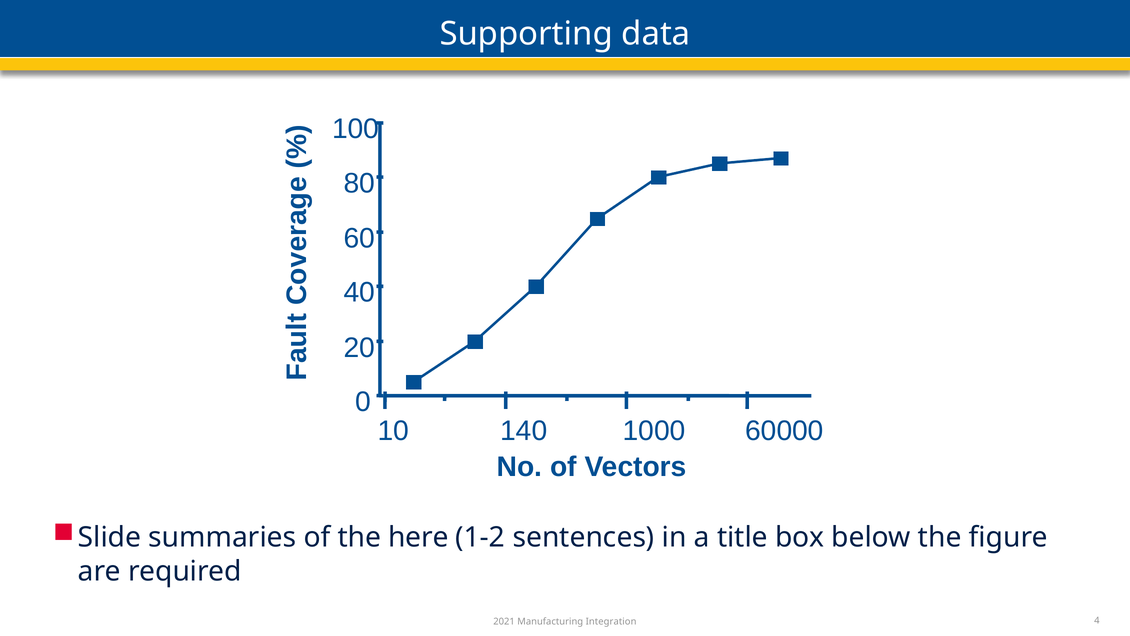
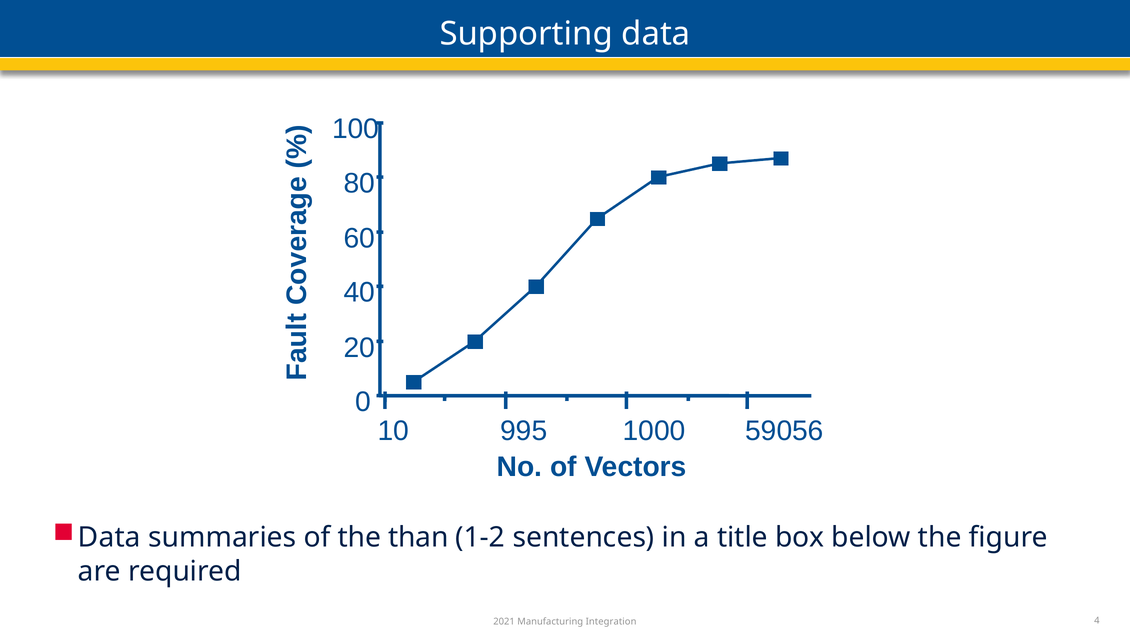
140: 140 -> 995
60000: 60000 -> 59056
Slide at (110, 537): Slide -> Data
here: here -> than
